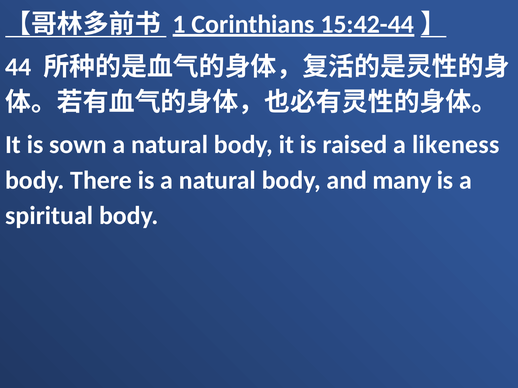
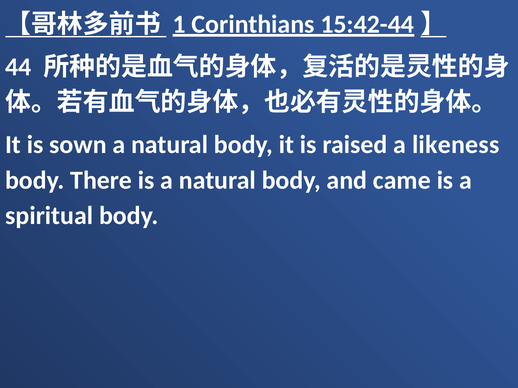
many: many -> came
